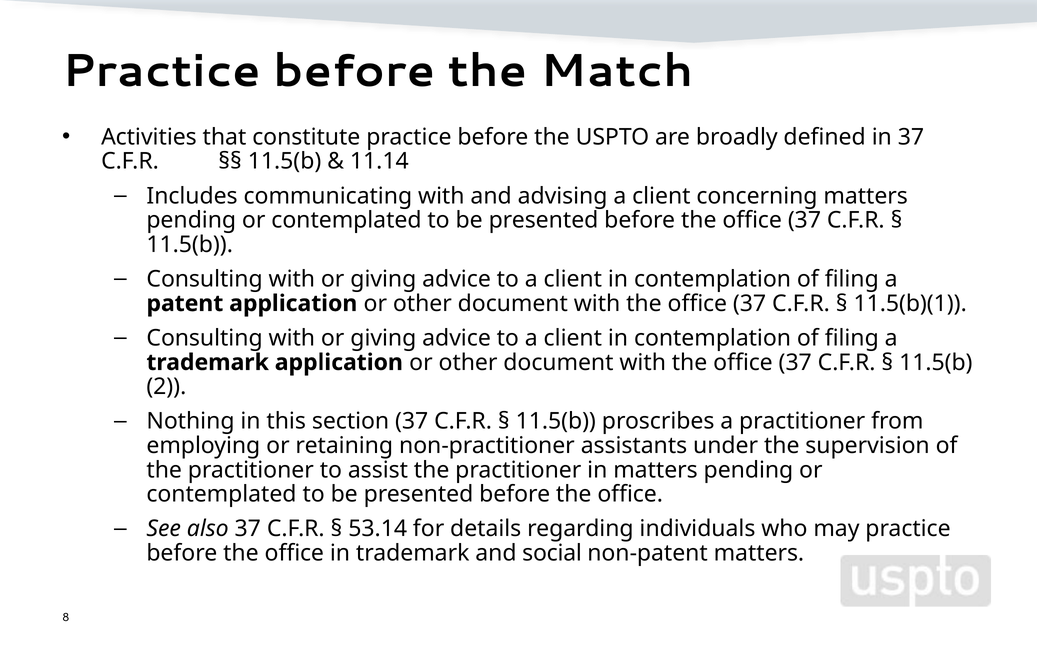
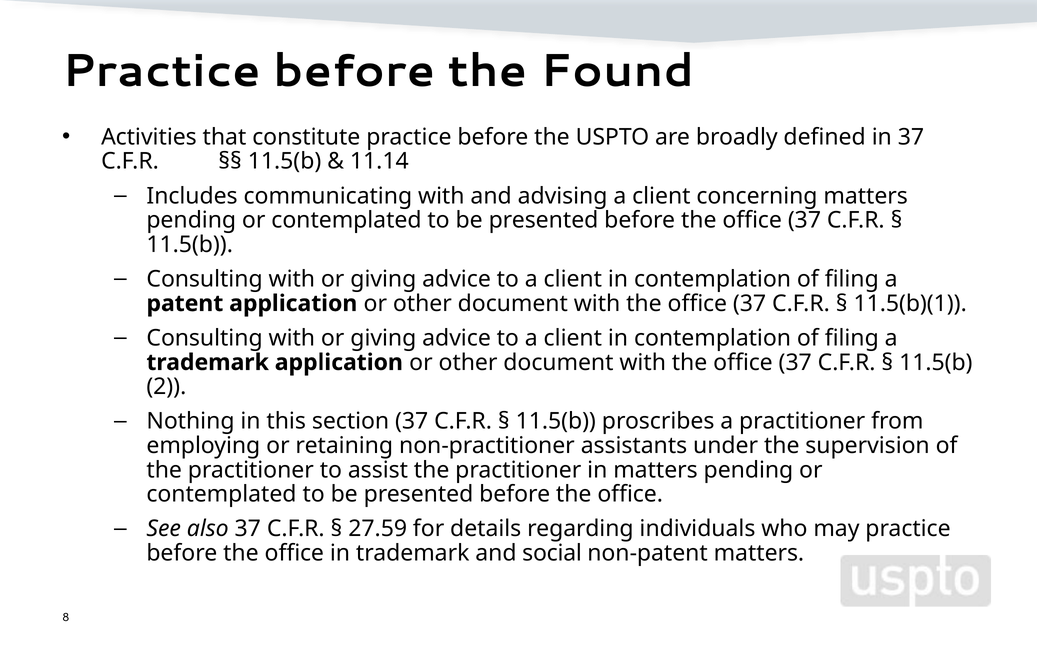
Match: Match -> Found
53.14: 53.14 -> 27.59
